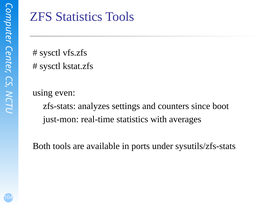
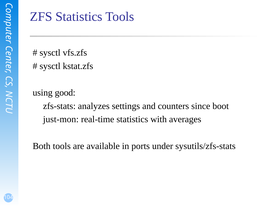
even: even -> good
